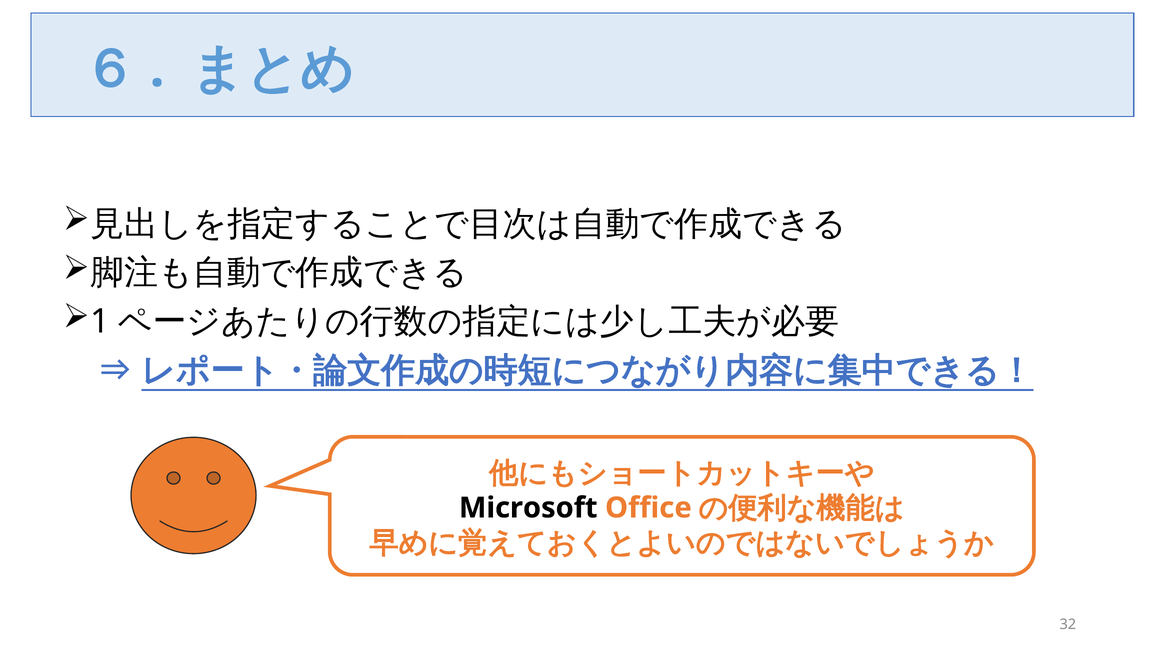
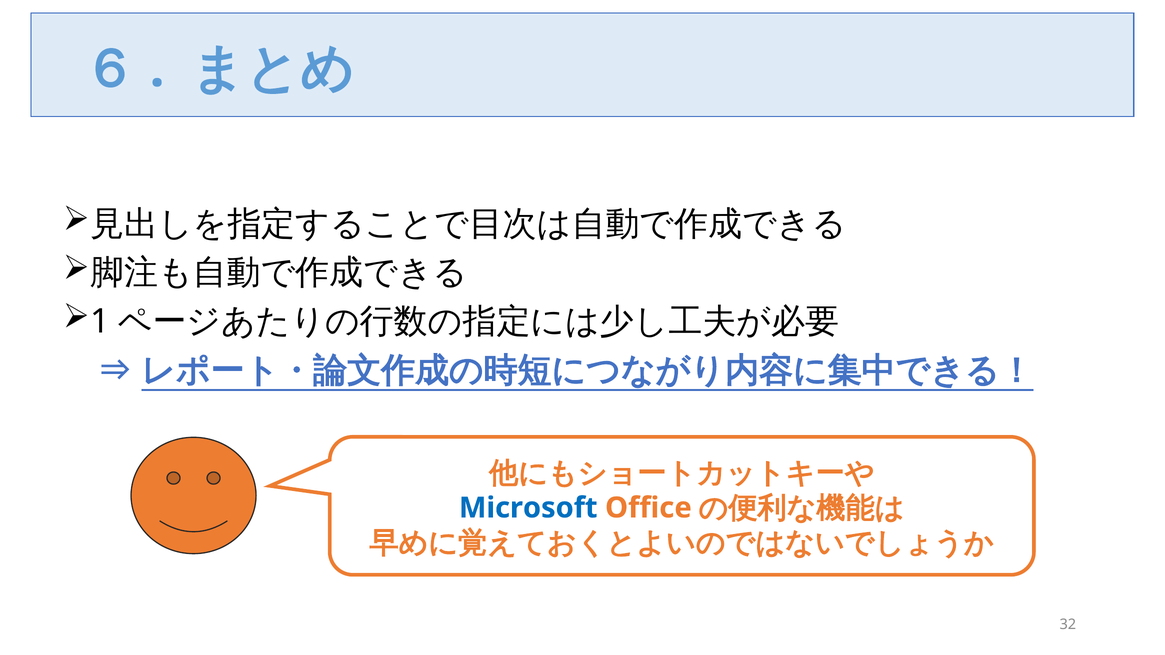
Microsoft colour: black -> blue
